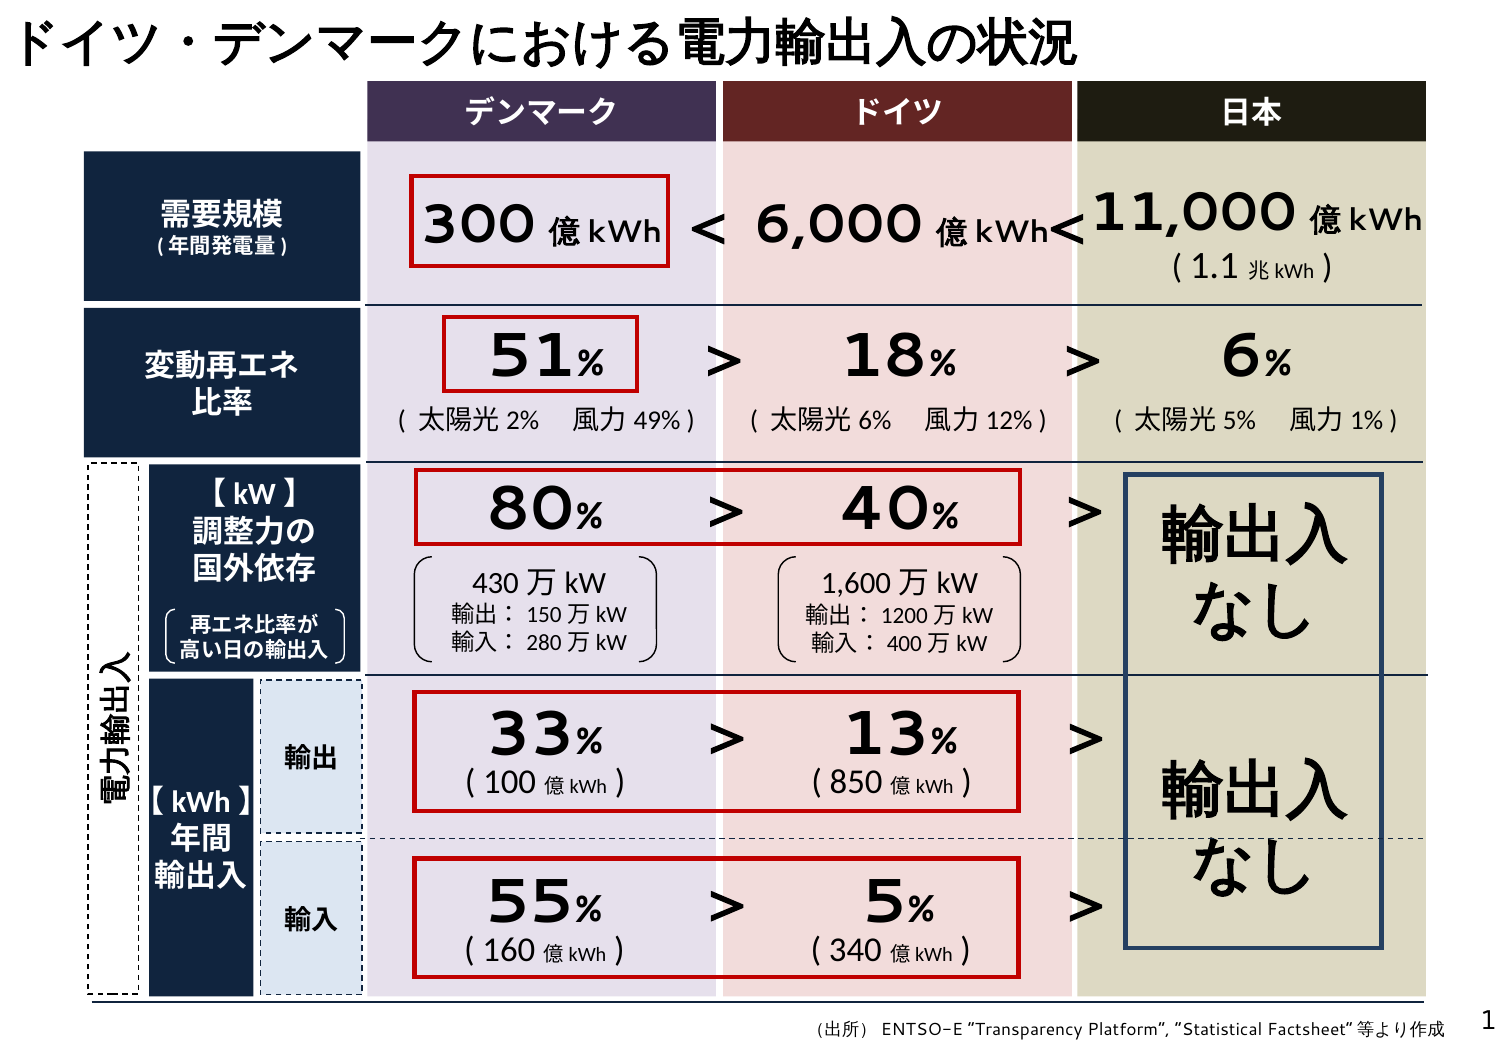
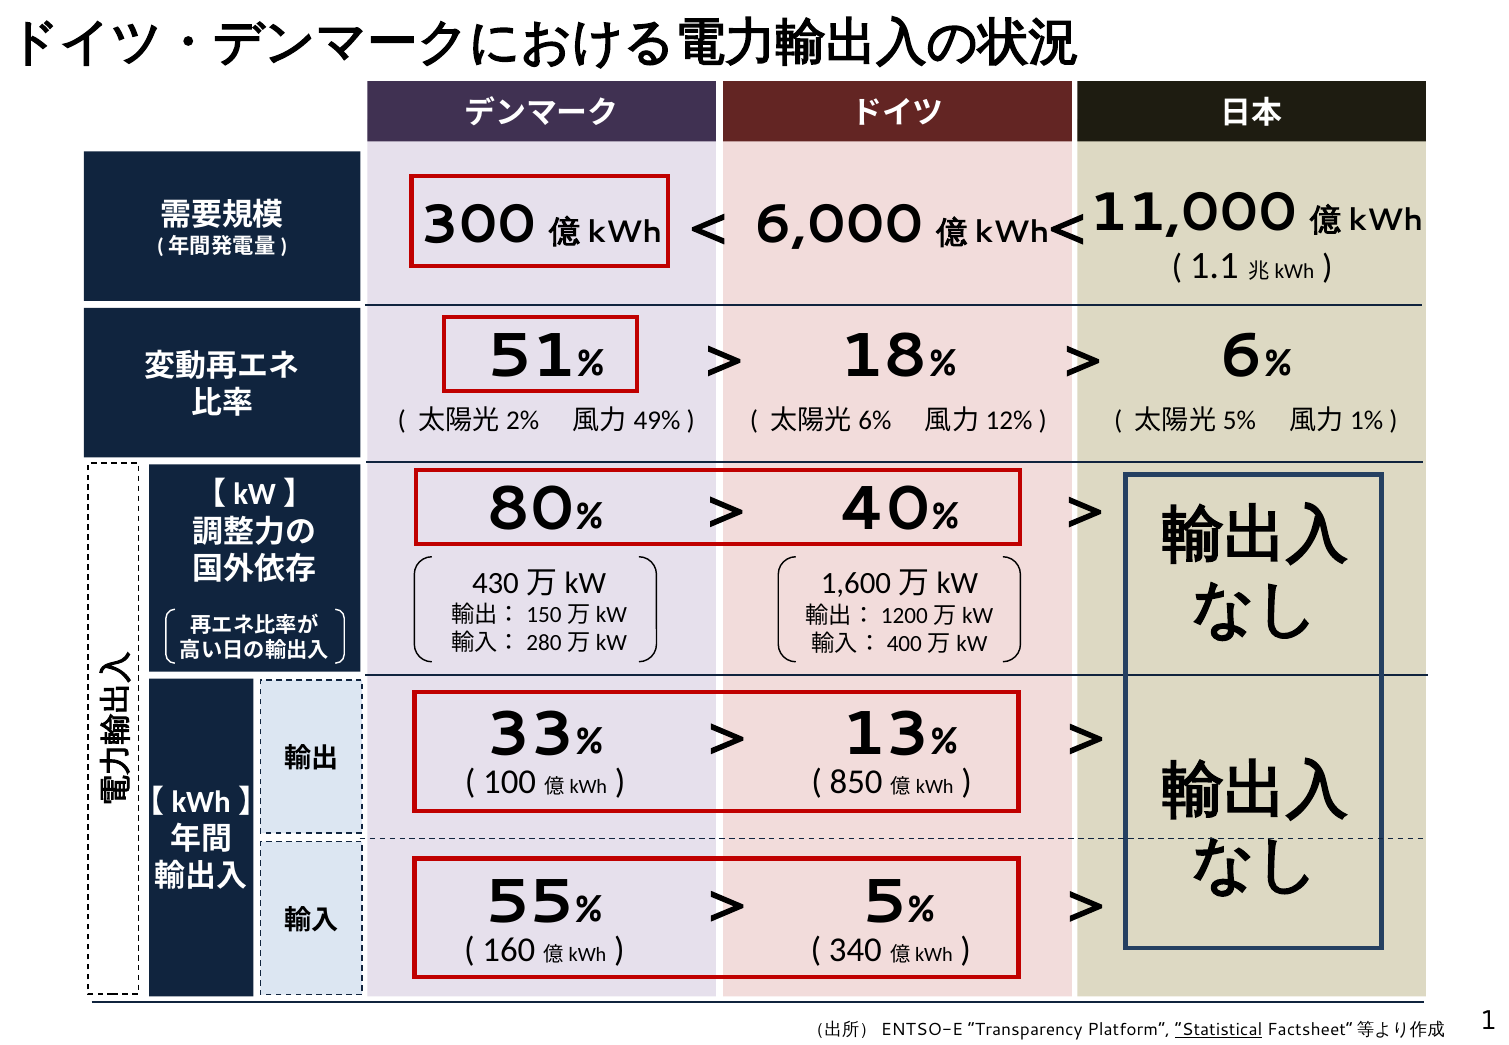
Statistical underline: none -> present
